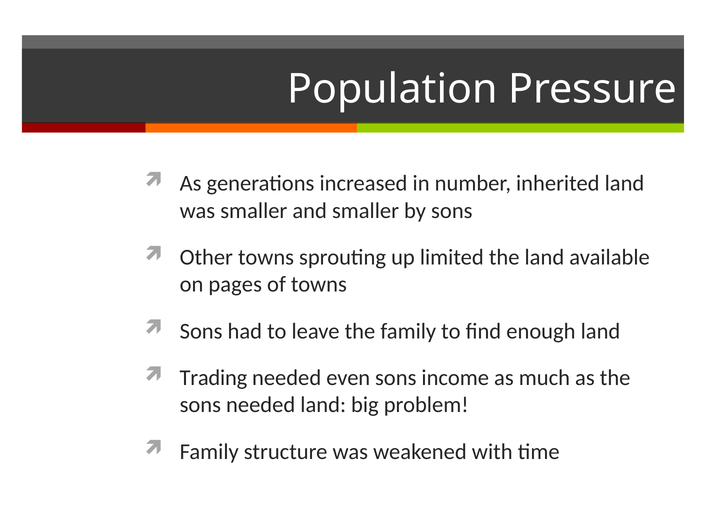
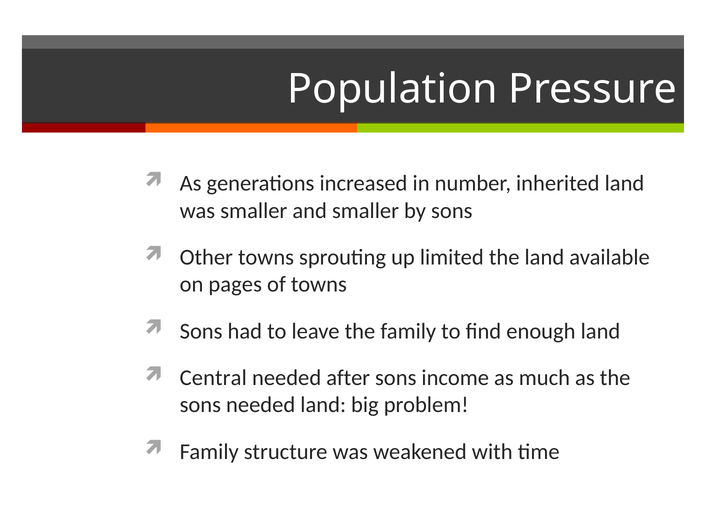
Trading: Trading -> Central
even: even -> after
